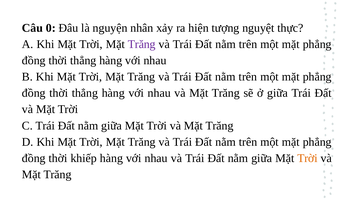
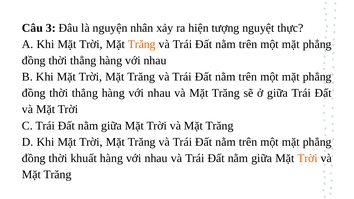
0: 0 -> 3
Trăng at (142, 44) colour: purple -> orange
khiếp: khiếp -> khuất
